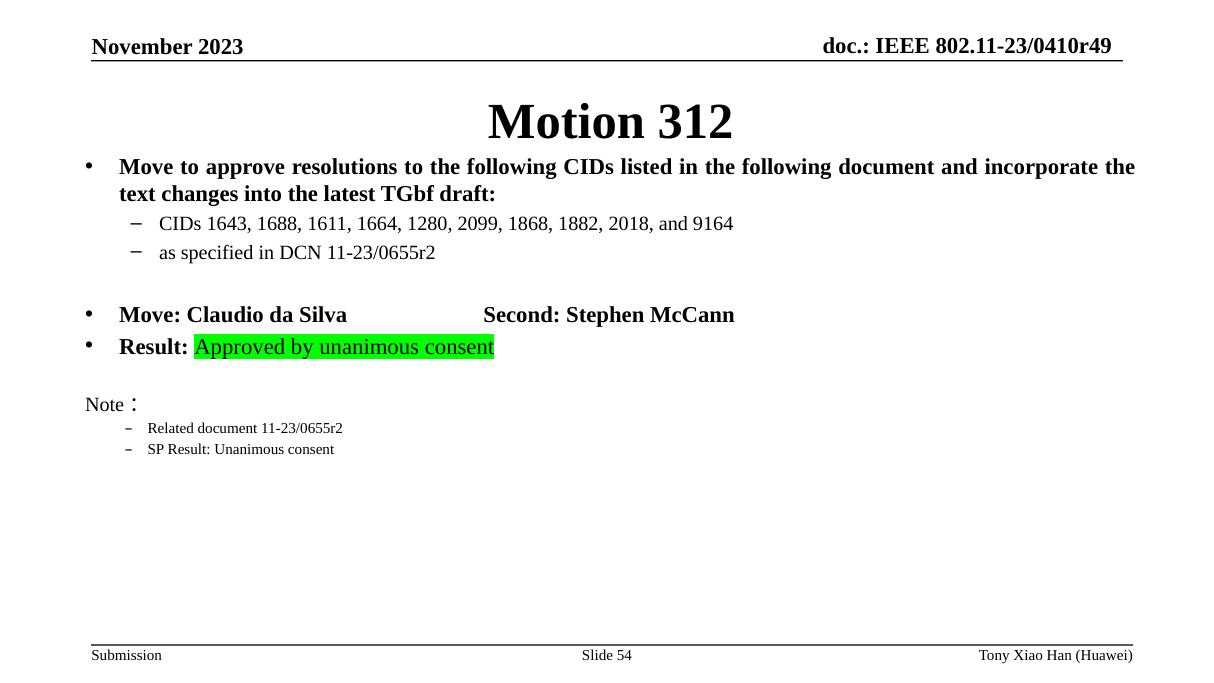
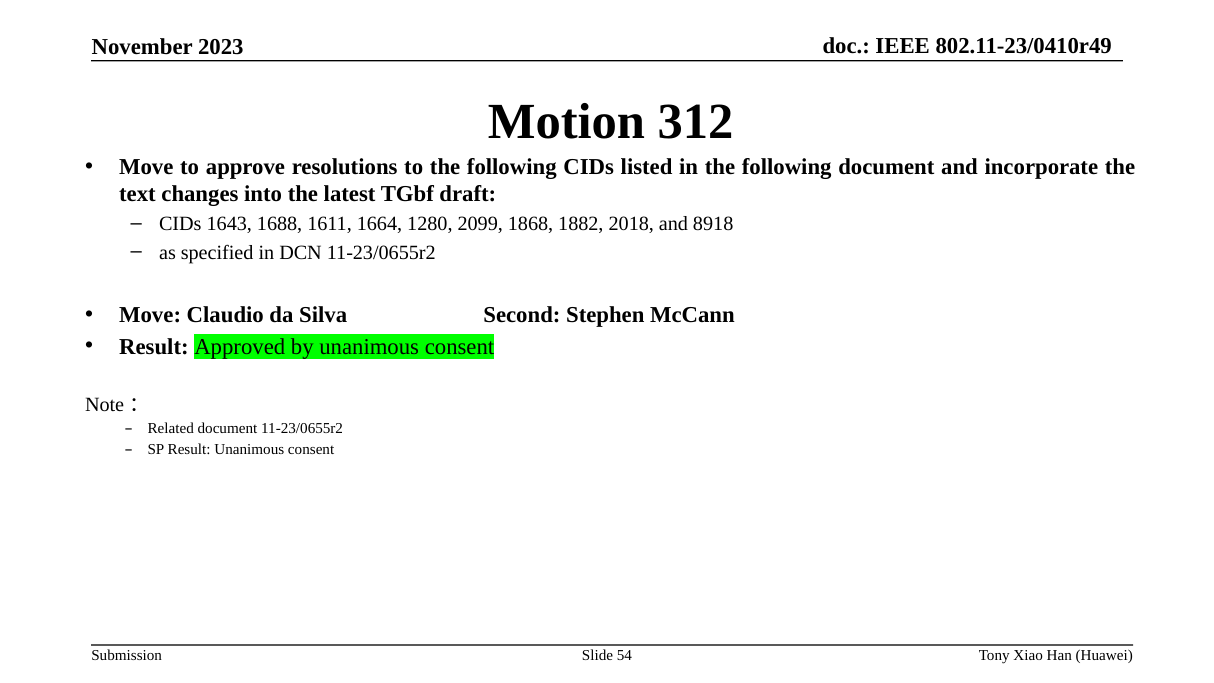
9164: 9164 -> 8918
